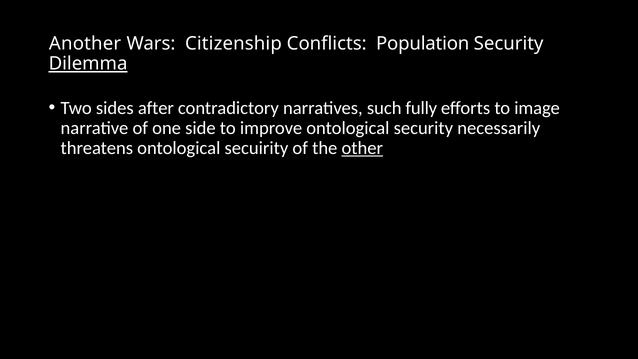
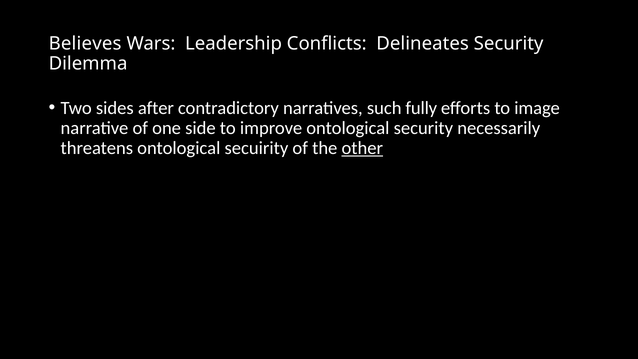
Another: Another -> Believes
Citizenship: Citizenship -> Leadership
Population: Population -> Delineates
Dilemma underline: present -> none
